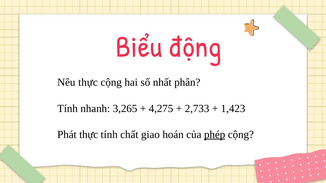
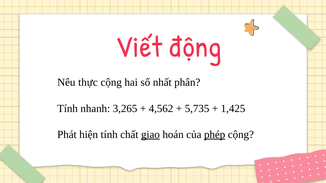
Biểu: Biểu -> Viết
4,275: 4,275 -> 4,562
2,733: 2,733 -> 5,735
1,423: 1,423 -> 1,425
Phát thực: thực -> hiện
giao underline: none -> present
